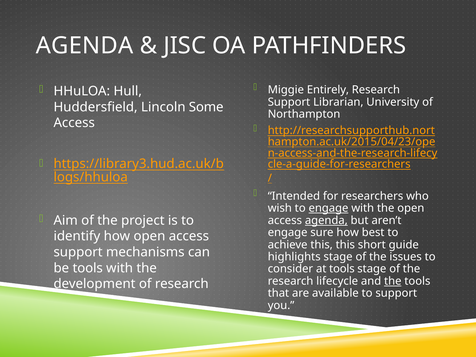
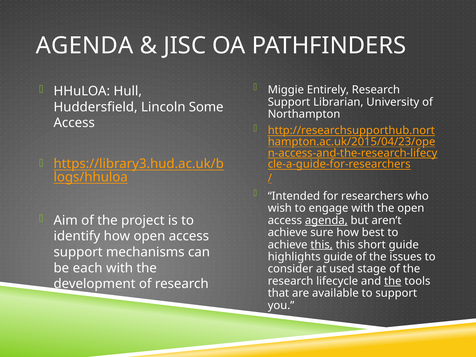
engage at (329, 208) underline: present -> none
engage at (288, 232): engage -> achieve
this at (322, 245) underline: none -> present
highlights stage: stage -> guide
be tools: tools -> each
at tools: tools -> used
